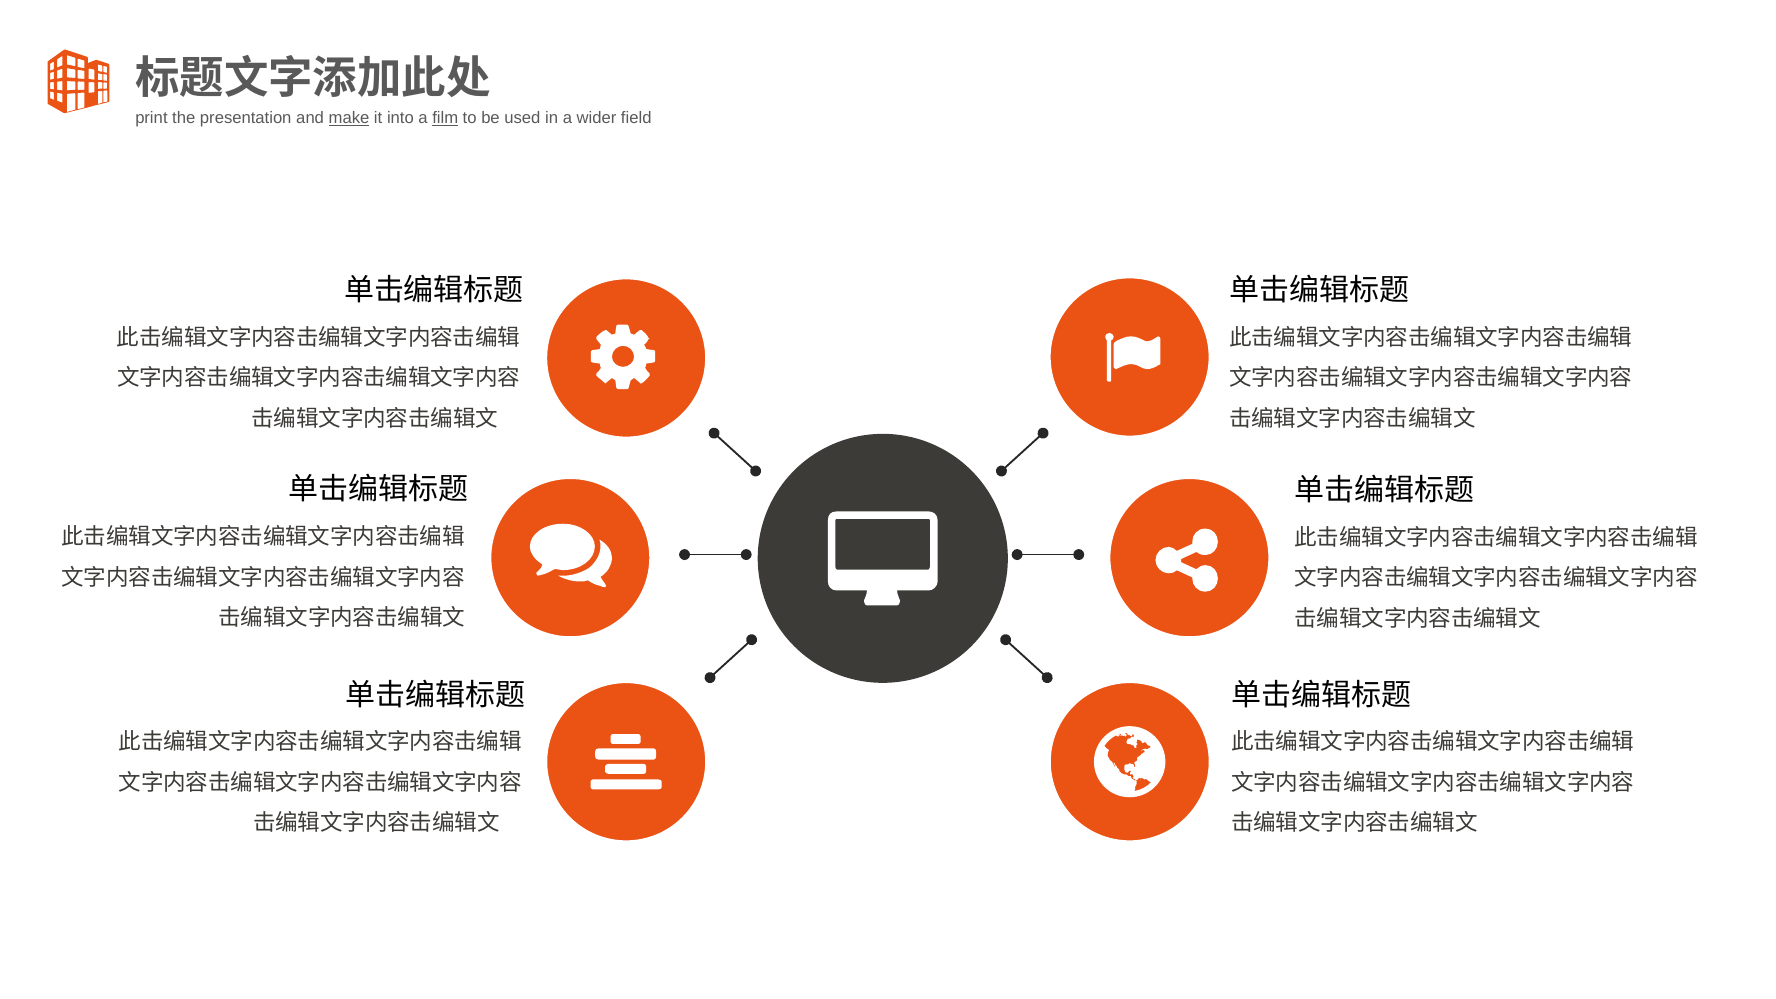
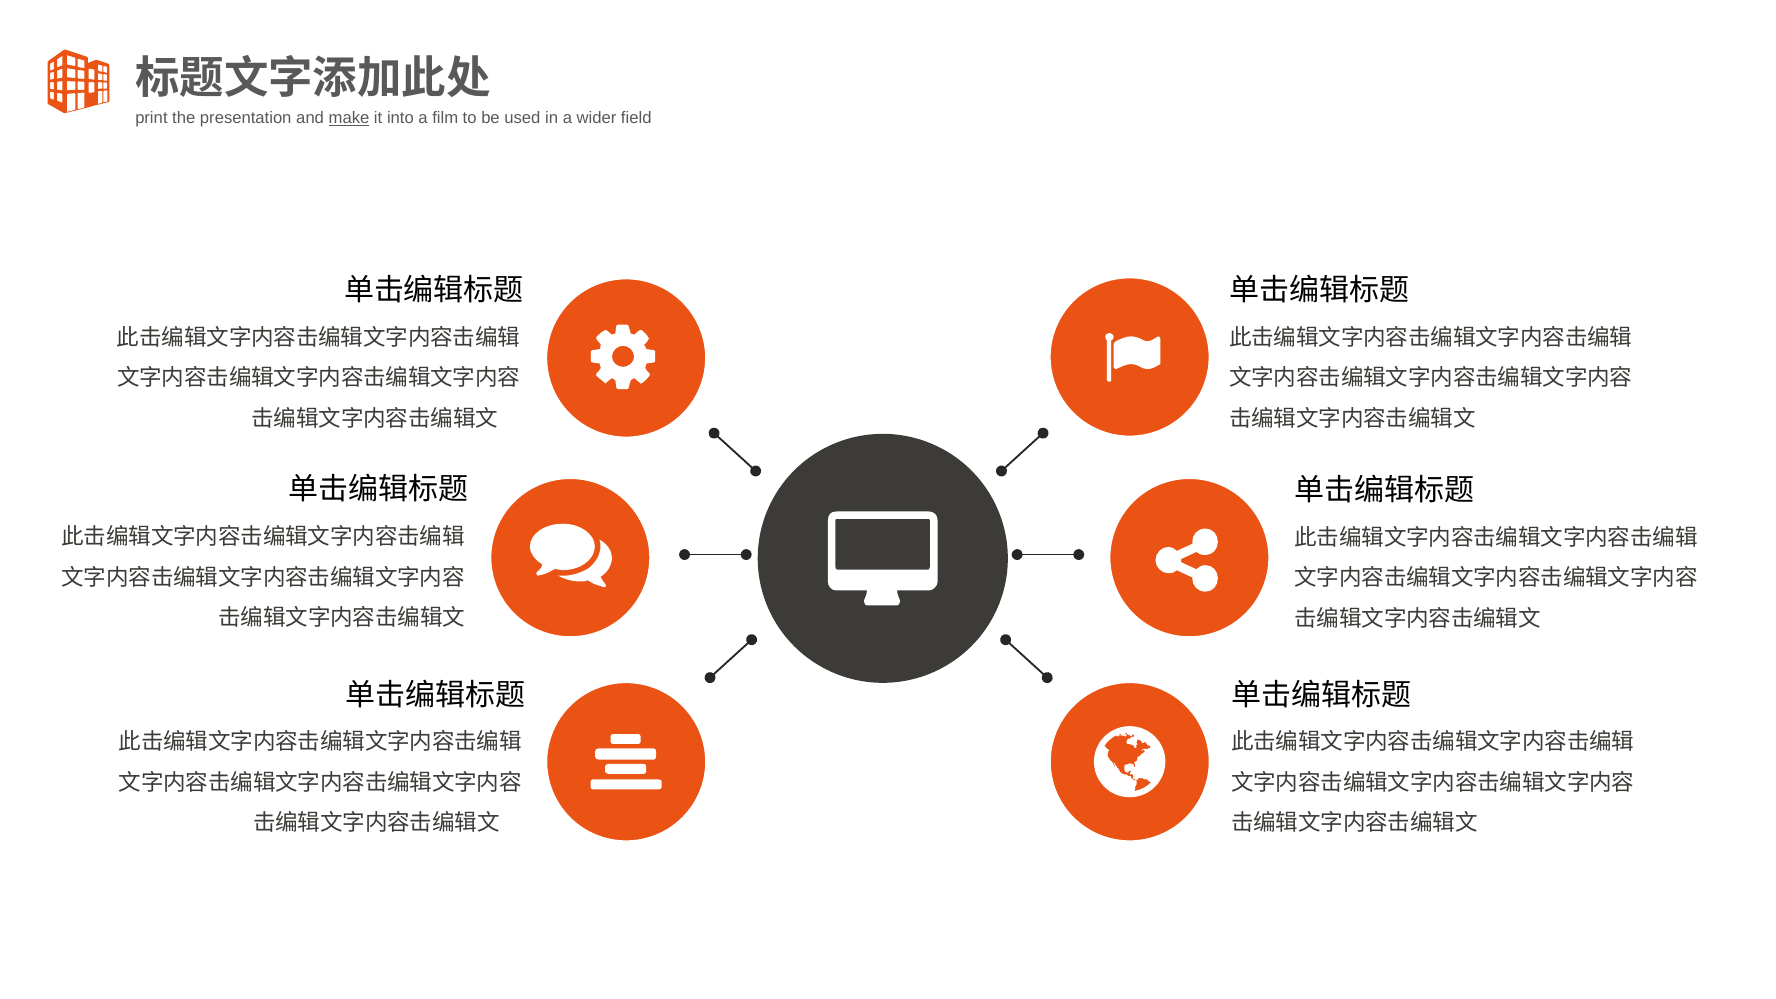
film underline: present -> none
